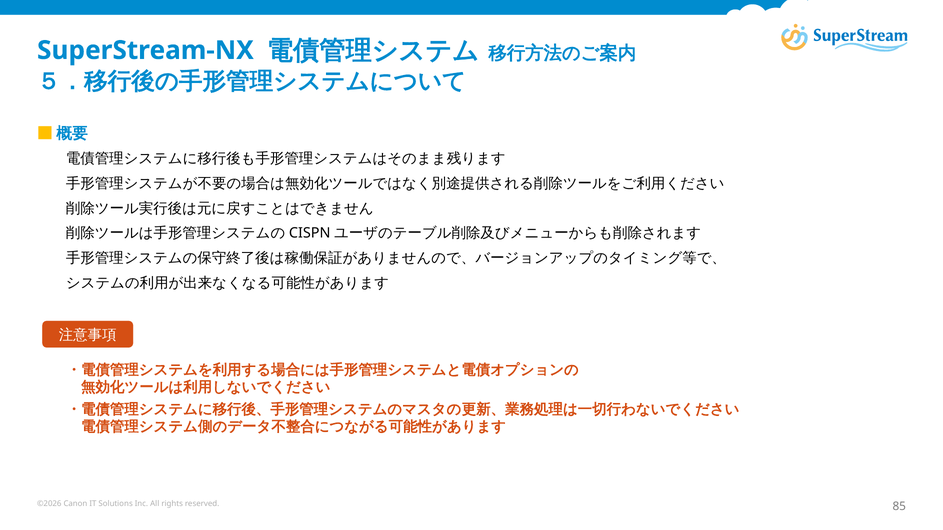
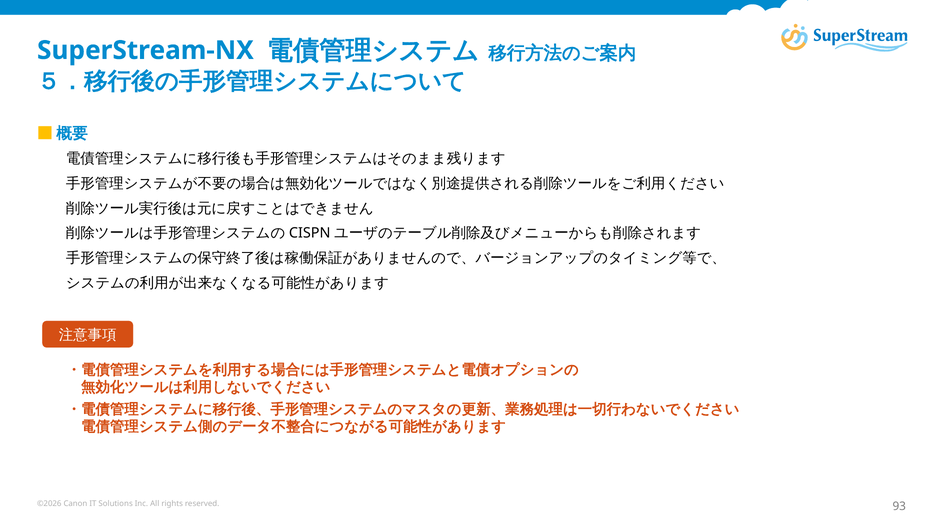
85: 85 -> 93
